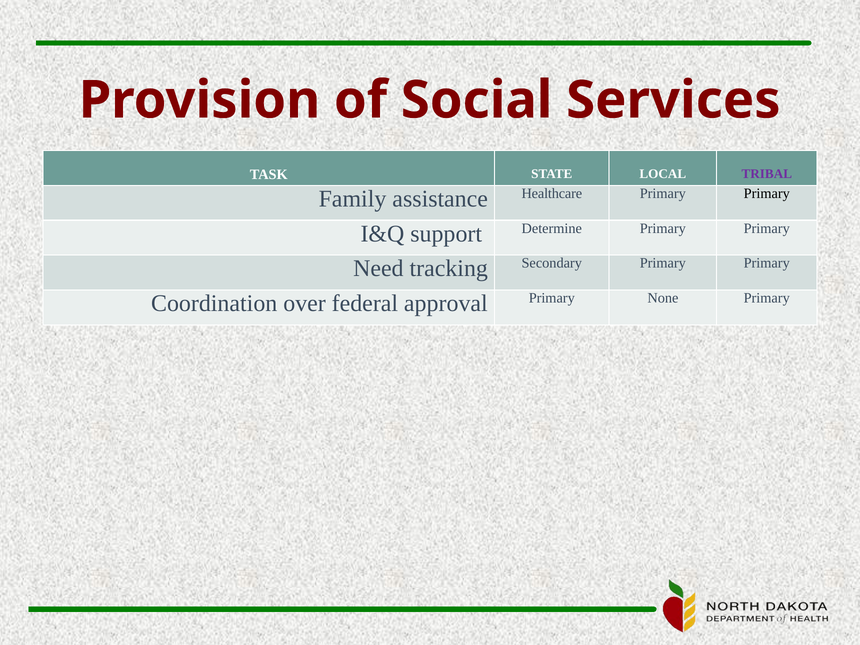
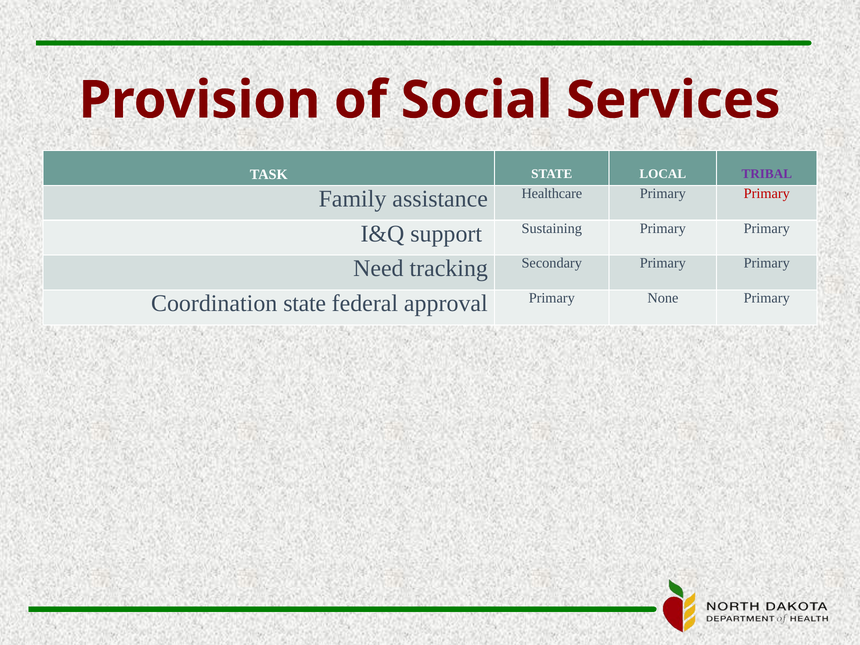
Primary at (767, 193) colour: black -> red
Determine: Determine -> Sustaining
Coordination over: over -> state
